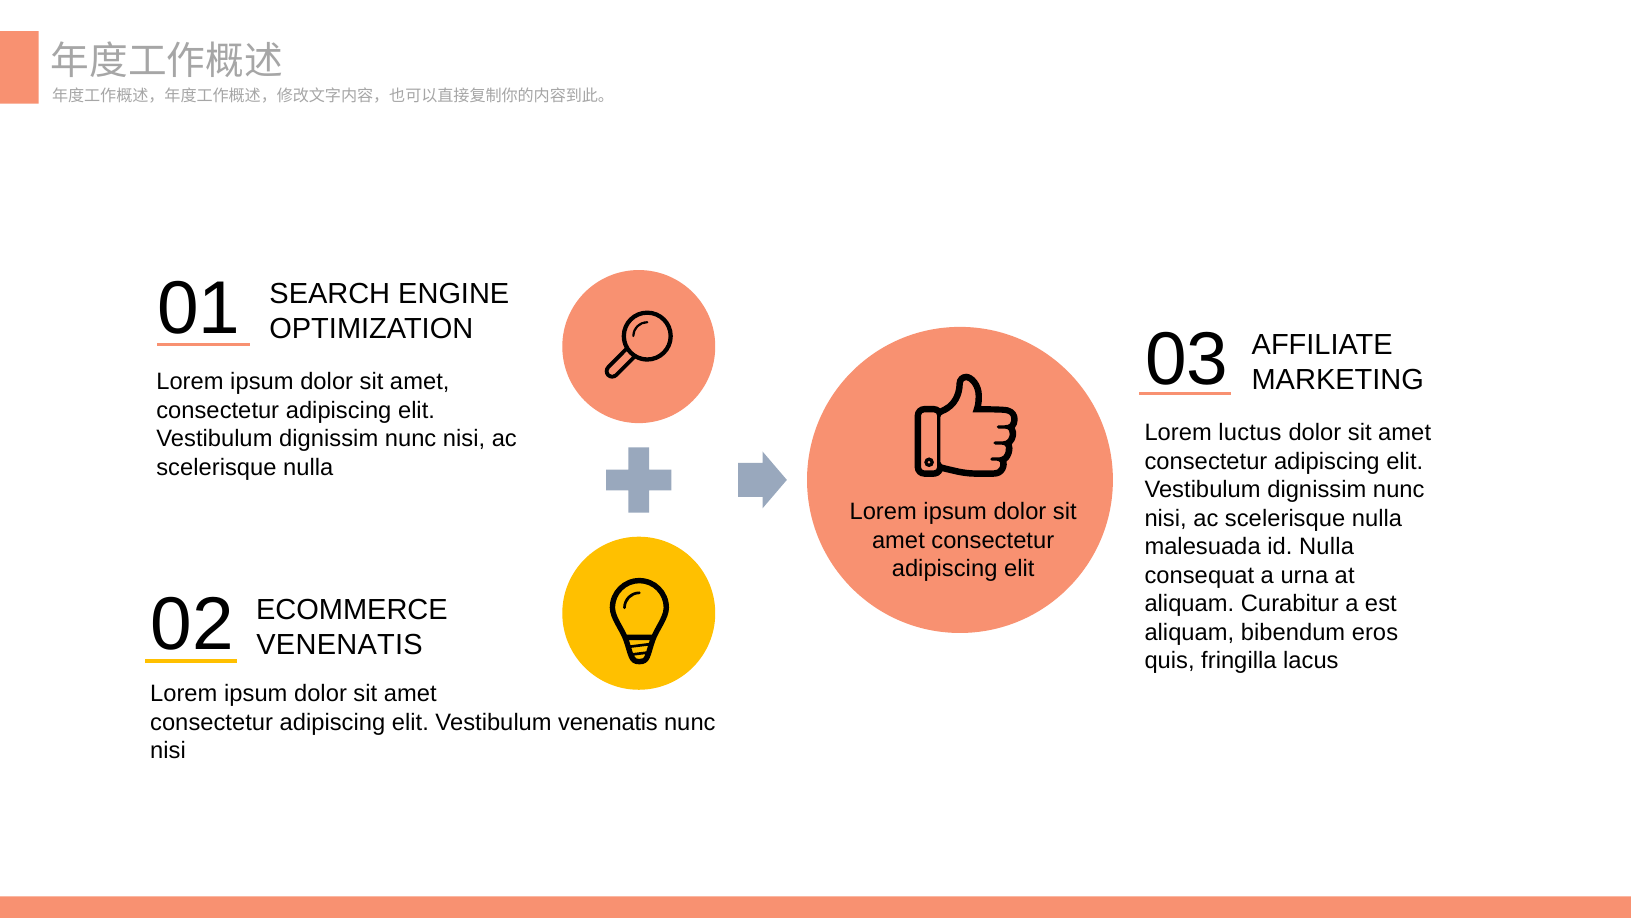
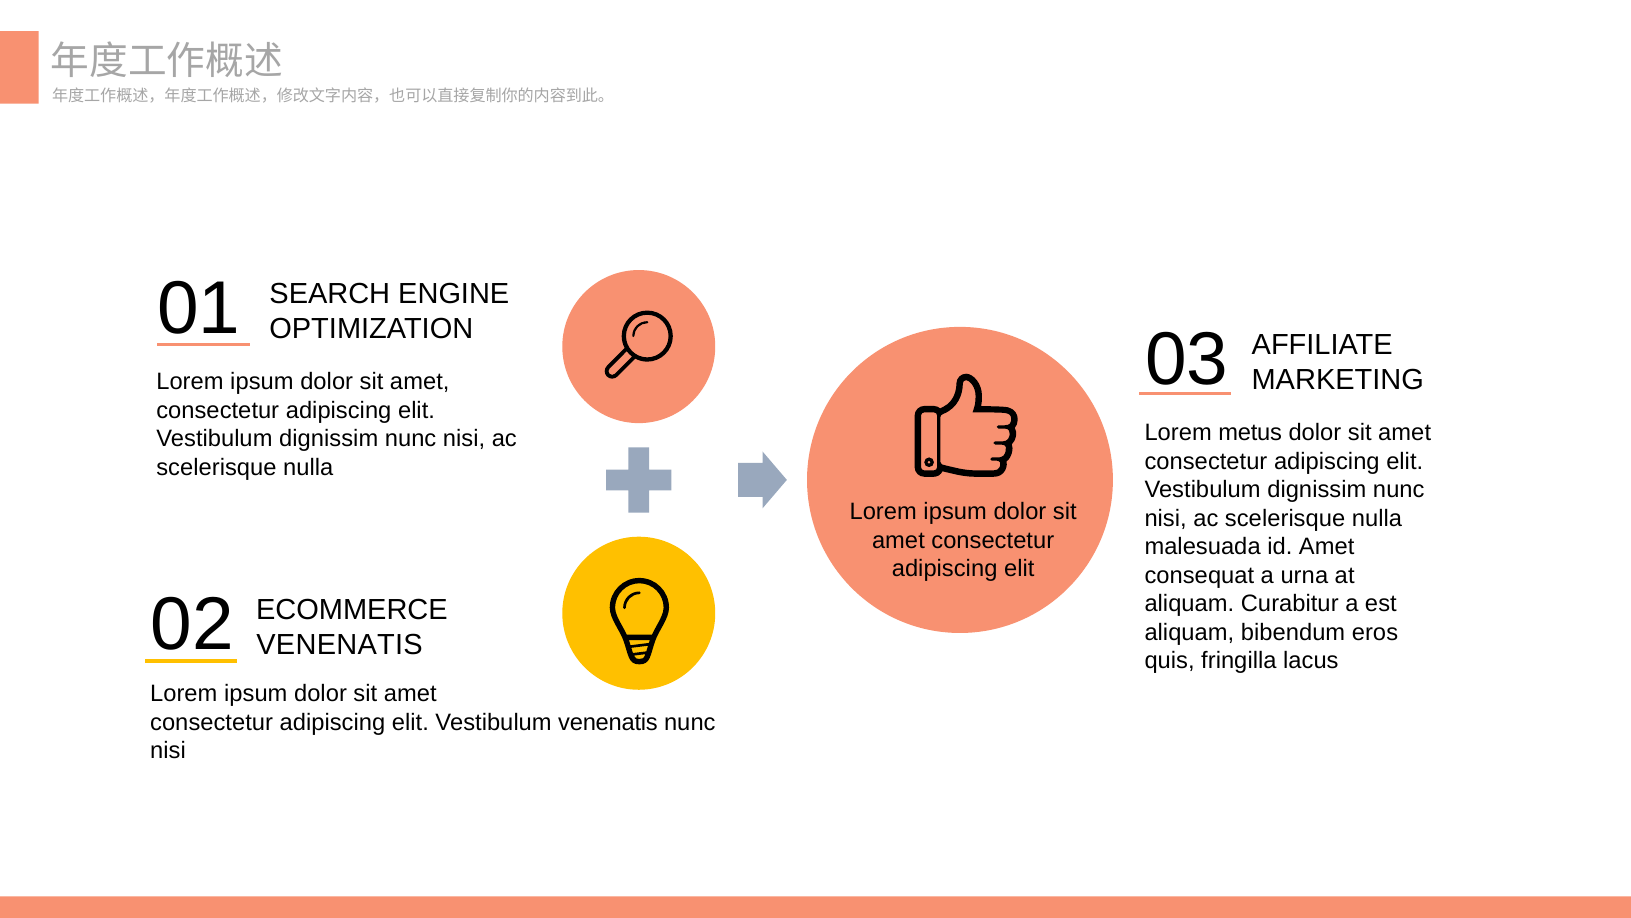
luctus: luctus -> metus
id Nulla: Nulla -> Amet
